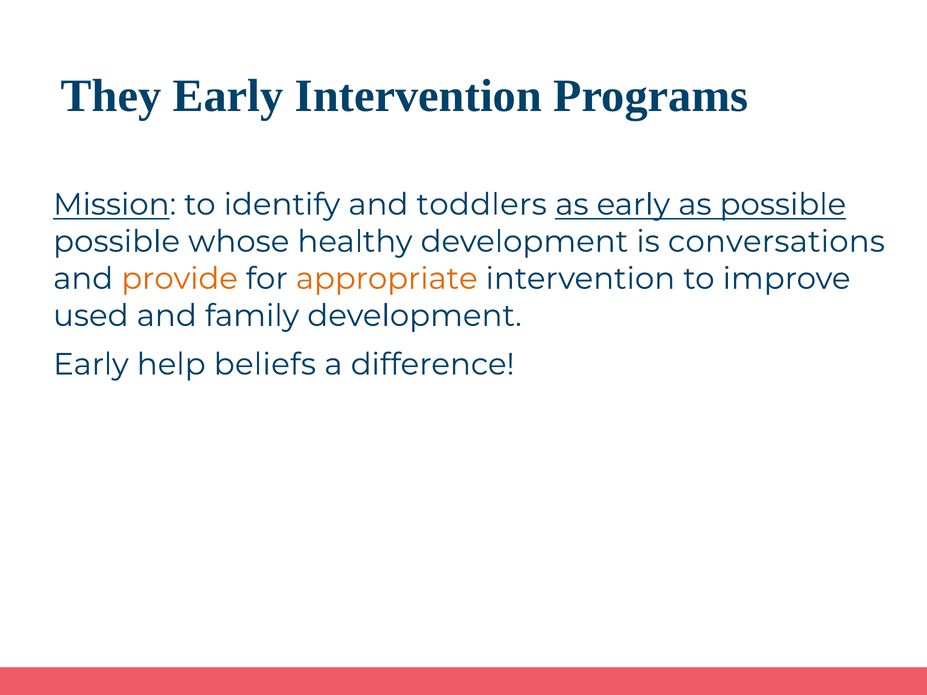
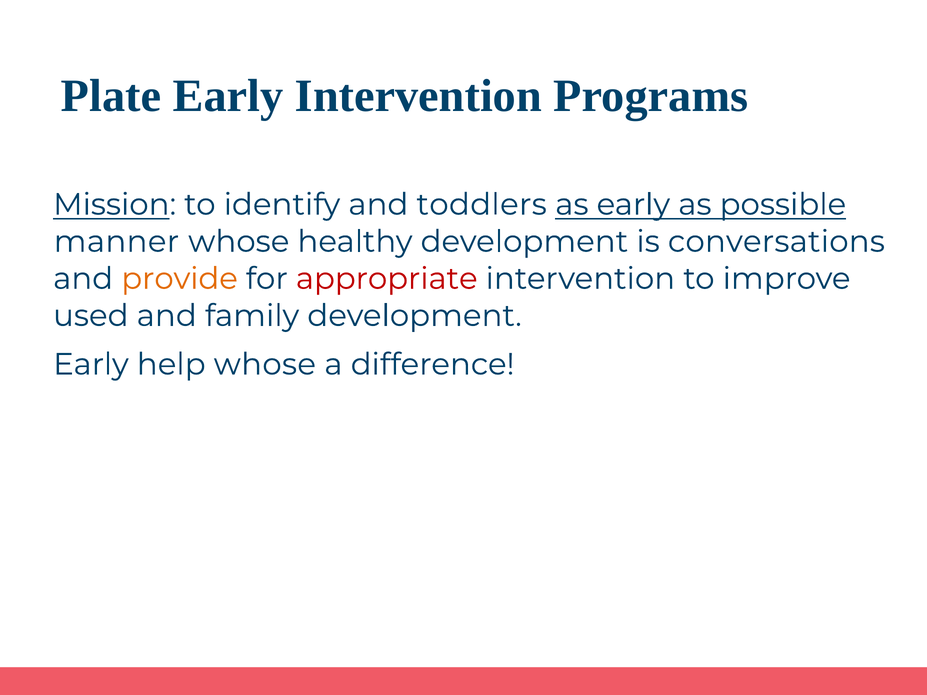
They: They -> Plate
possible at (117, 242): possible -> manner
appropriate colour: orange -> red
help beliefs: beliefs -> whose
